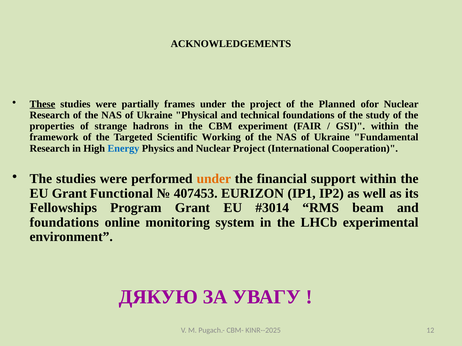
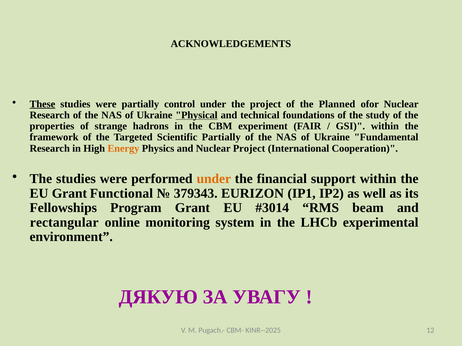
frames: frames -> control
Physical underline: none -> present
Scientific Working: Working -> Partially
Energy colour: blue -> orange
407453: 407453 -> 379343
foundations at (64, 223): foundations -> rectangular
